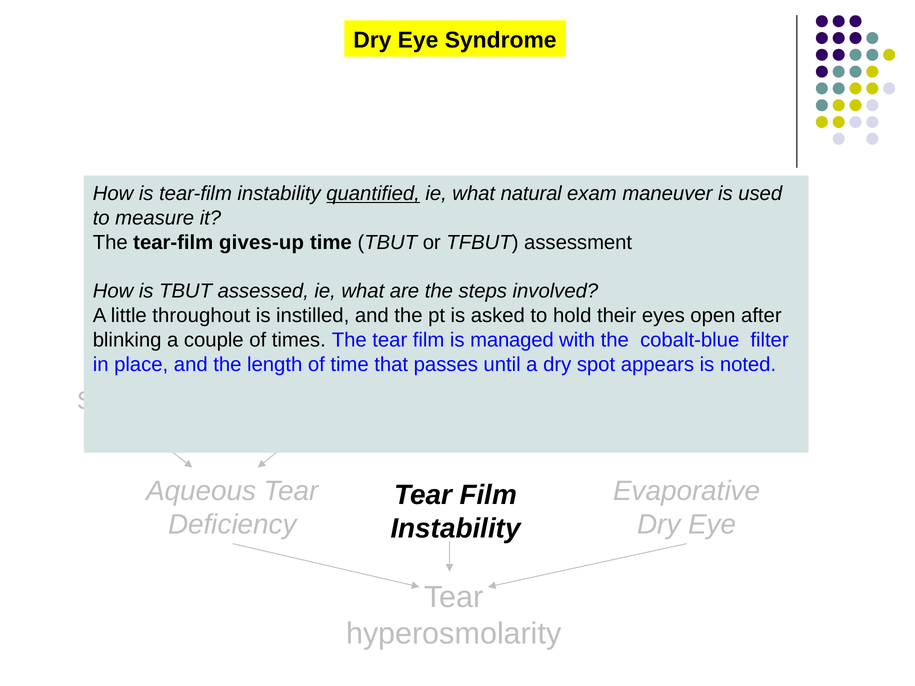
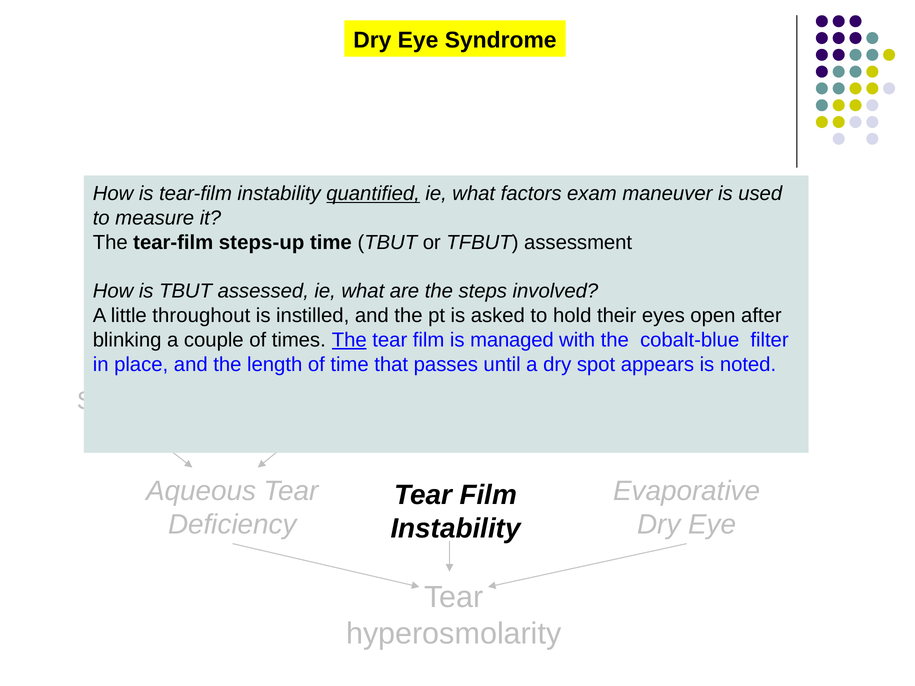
natural: natural -> factors
gives-up: gives-up -> steps-up
The at (349, 340) underline: none -> present
